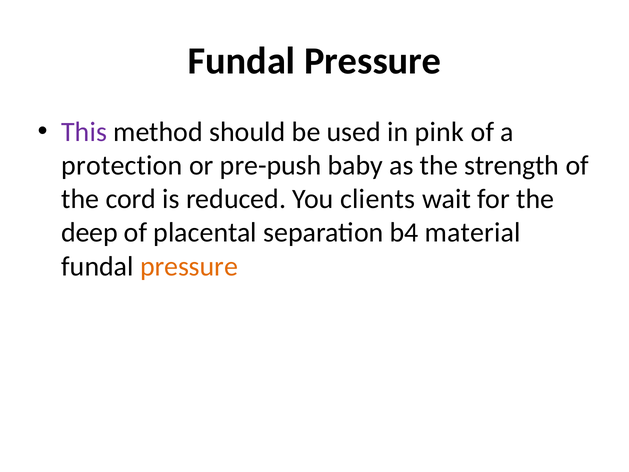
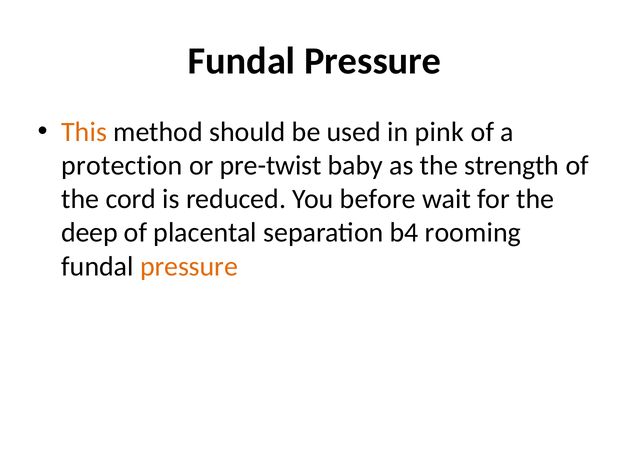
This colour: purple -> orange
pre-push: pre-push -> pre-twist
clients: clients -> before
material: material -> rooming
